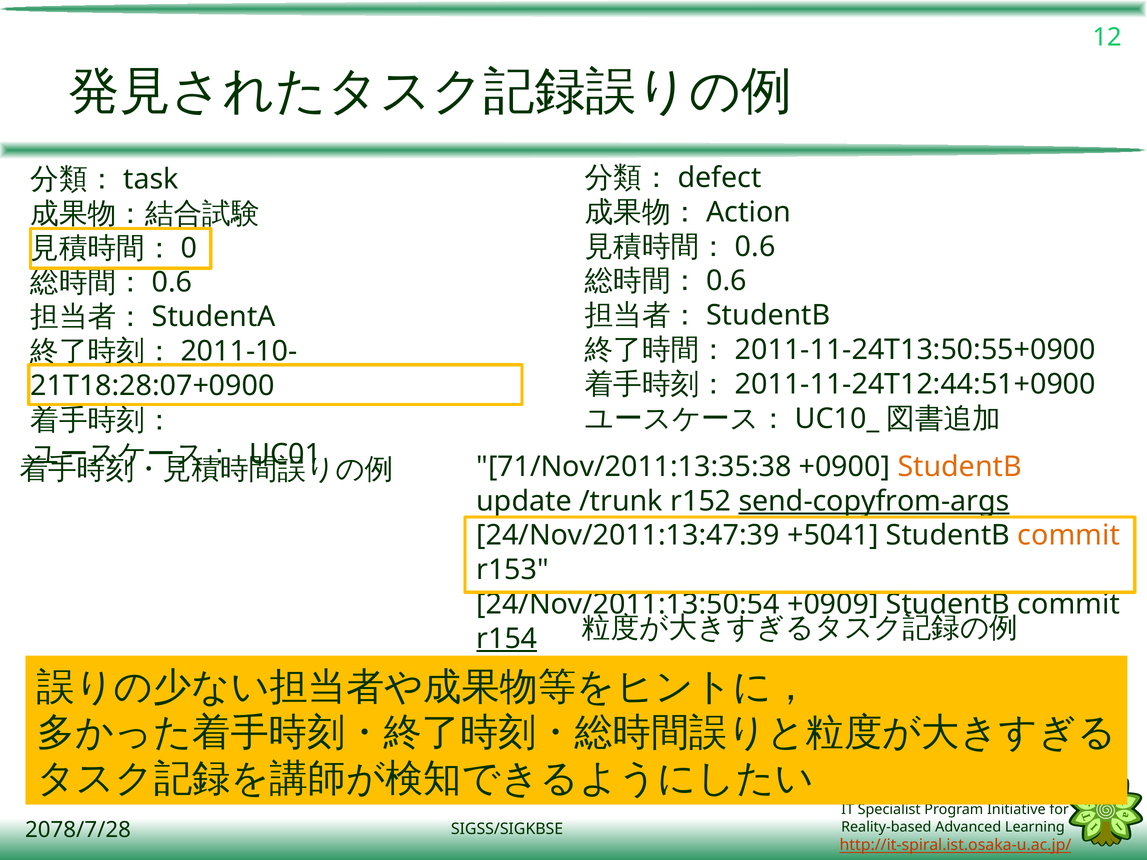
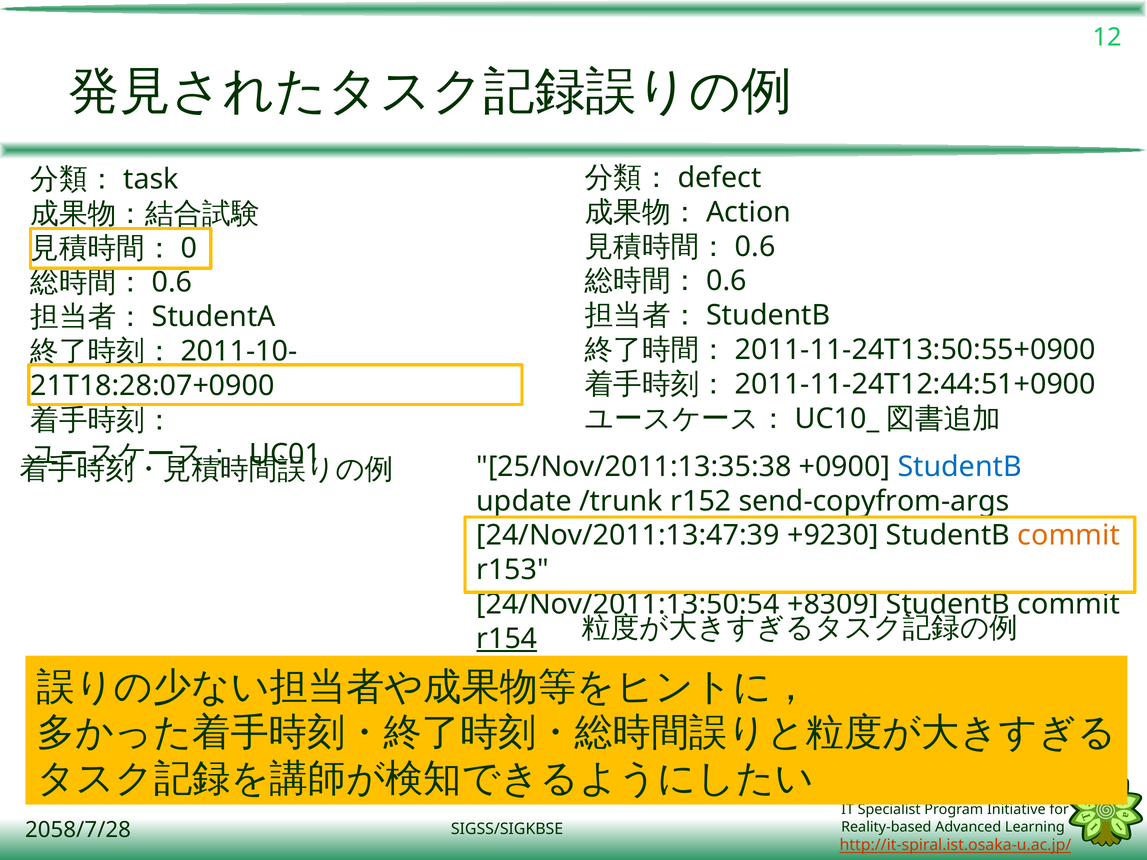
71/Nov/2011:13:35:38: 71/Nov/2011:13:35:38 -> 25/Nov/2011:13:35:38
StudentB at (960, 467) colour: orange -> blue
send-copyfrom-args underline: present -> none
+5041: +5041 -> +9230
+0909: +0909 -> +8309
2078/7/28: 2078/7/28 -> 2058/7/28
